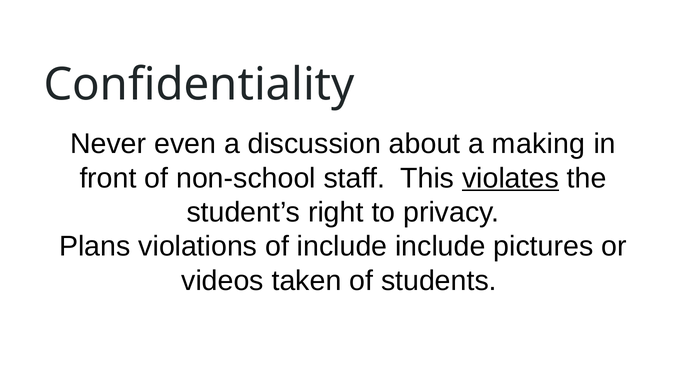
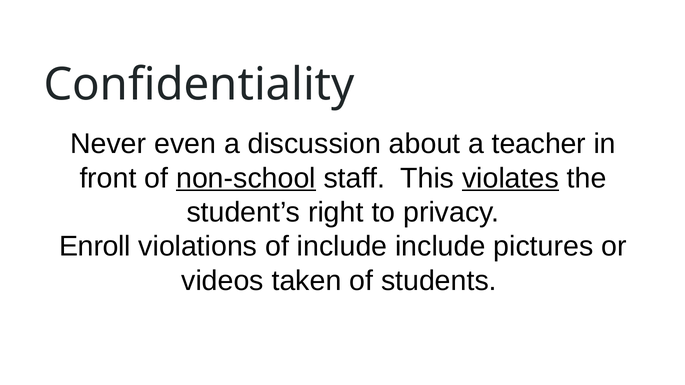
making: making -> teacher
non-school underline: none -> present
Plans: Plans -> Enroll
